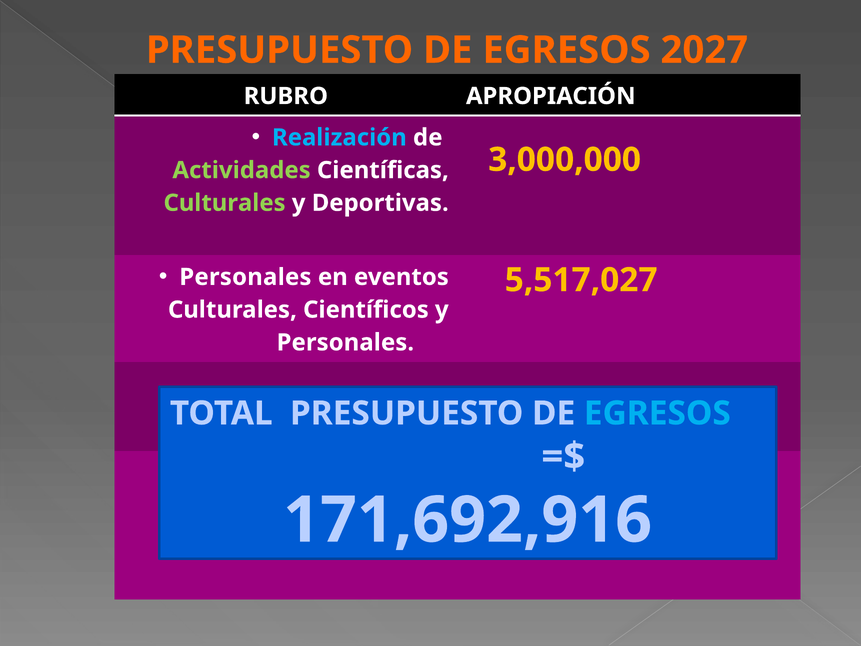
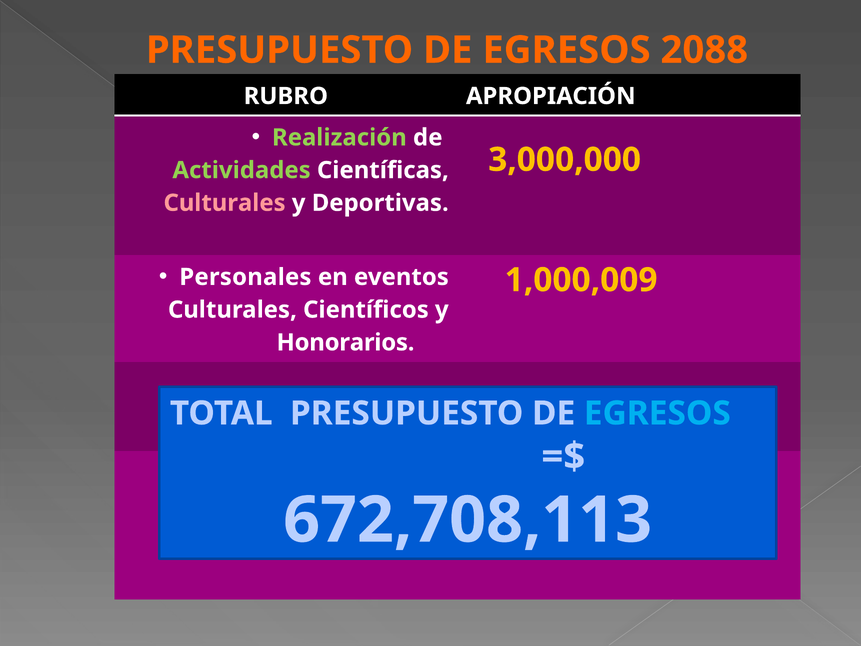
2027: 2027 -> 2088
Realización colour: light blue -> light green
Culturales at (225, 203) colour: light green -> pink
5,517,027: 5,517,027 -> 1,000,009
Personales at (345, 342): Personales -> Honorarios
171,692,916: 171,692,916 -> 672,708,113
